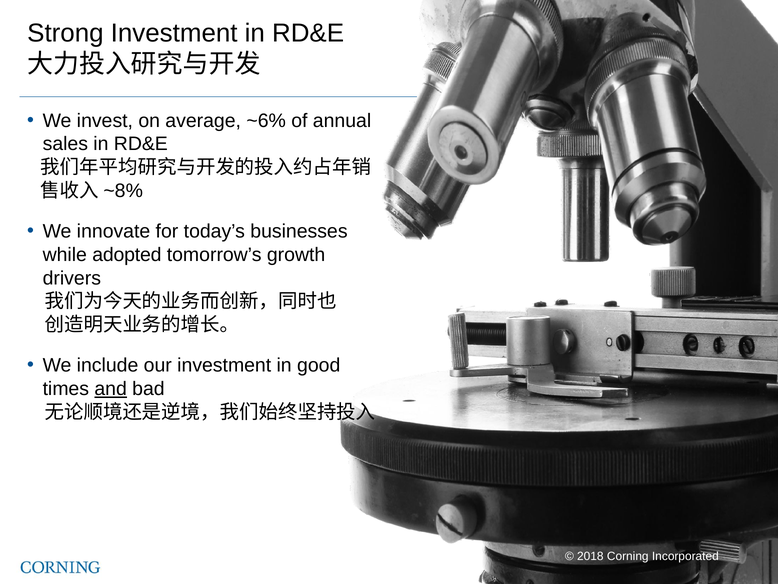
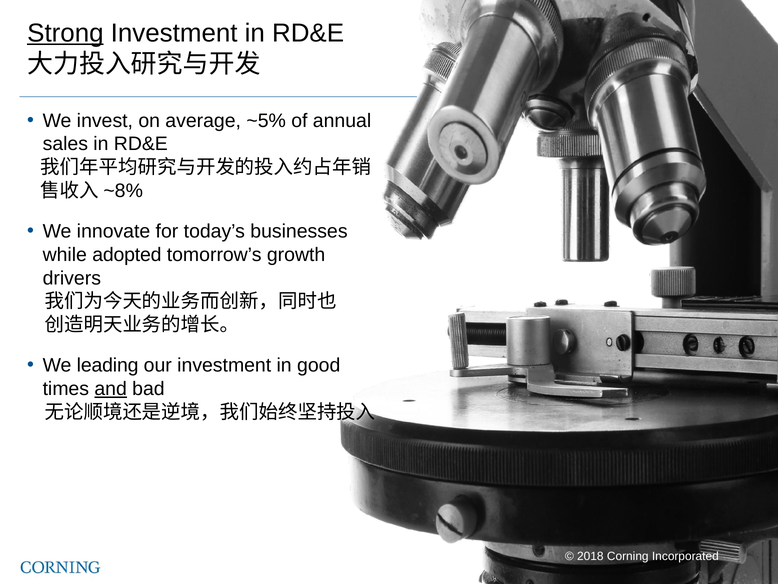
Strong underline: none -> present
~6%: ~6% -> ~5%
include: include -> leading
